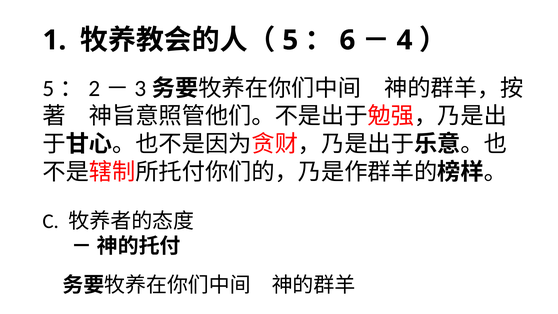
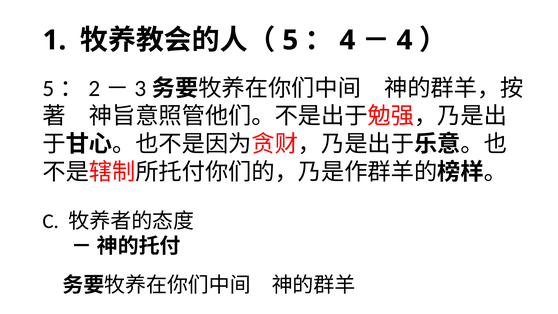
6 at (347, 40): 6 -> 4
